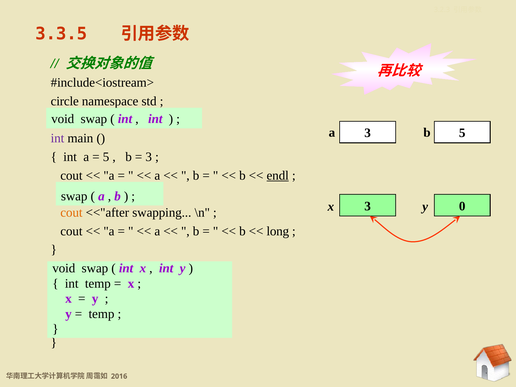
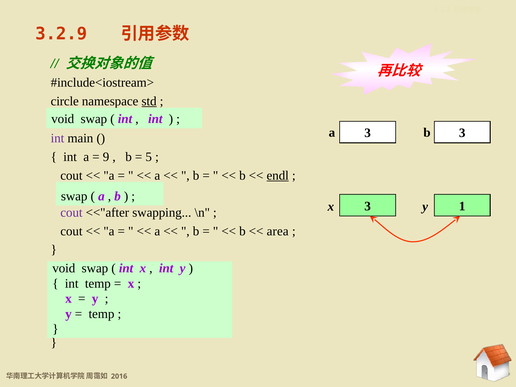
3.3.5: 3.3.5 -> 3.2.9
std underline: none -> present
a 5: 5 -> 3
5 at (106, 157): 5 -> 9
3 at (149, 157): 3 -> 5
0: 0 -> 1
cout at (71, 213) colour: orange -> purple
long: long -> area
